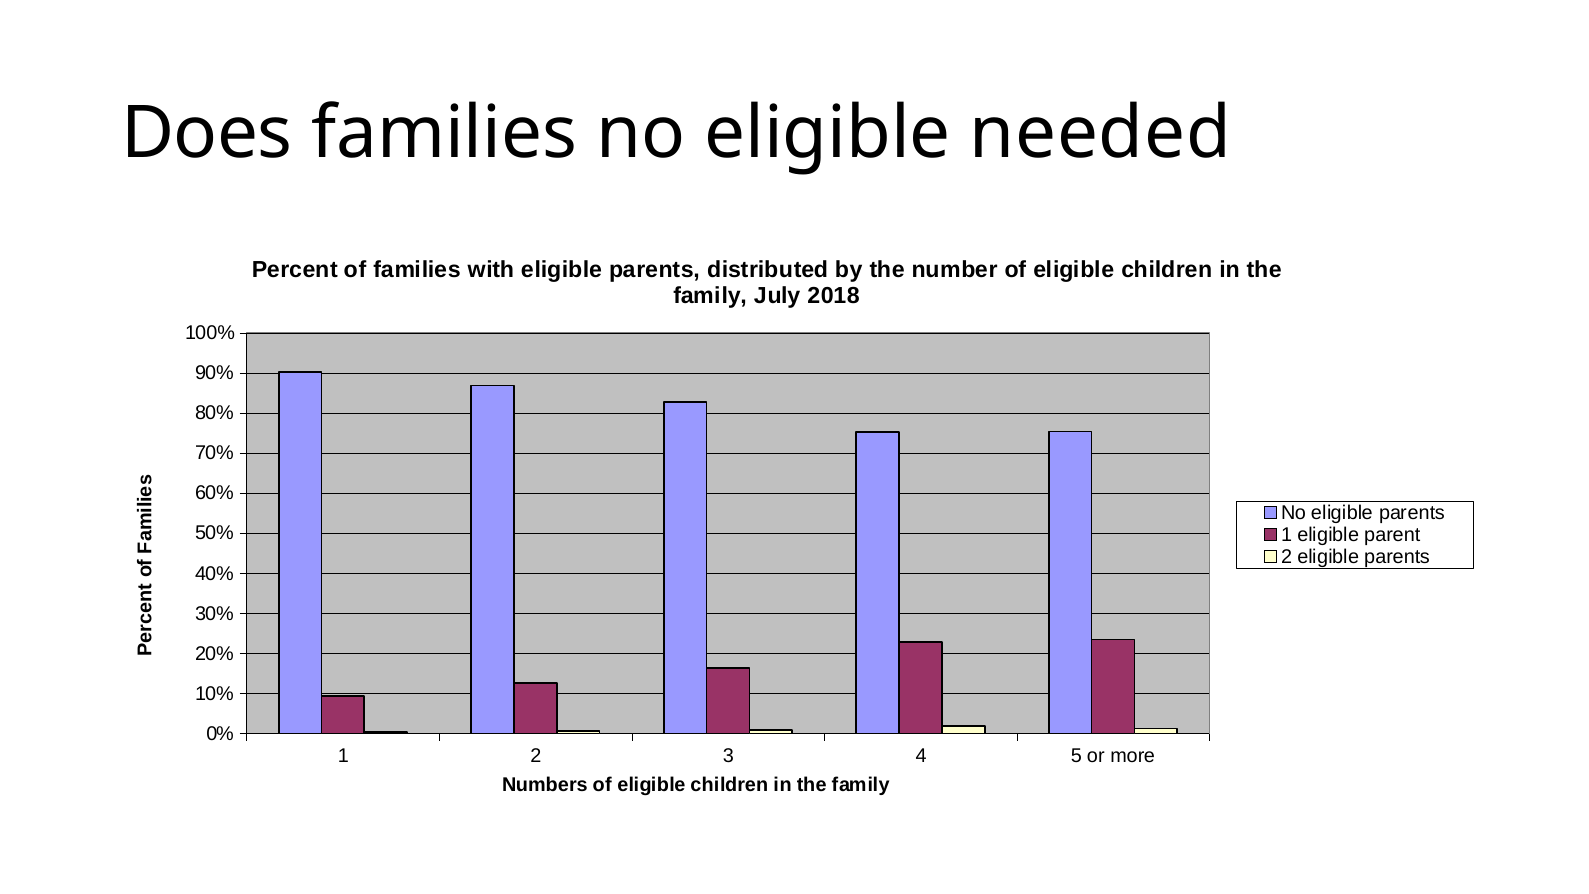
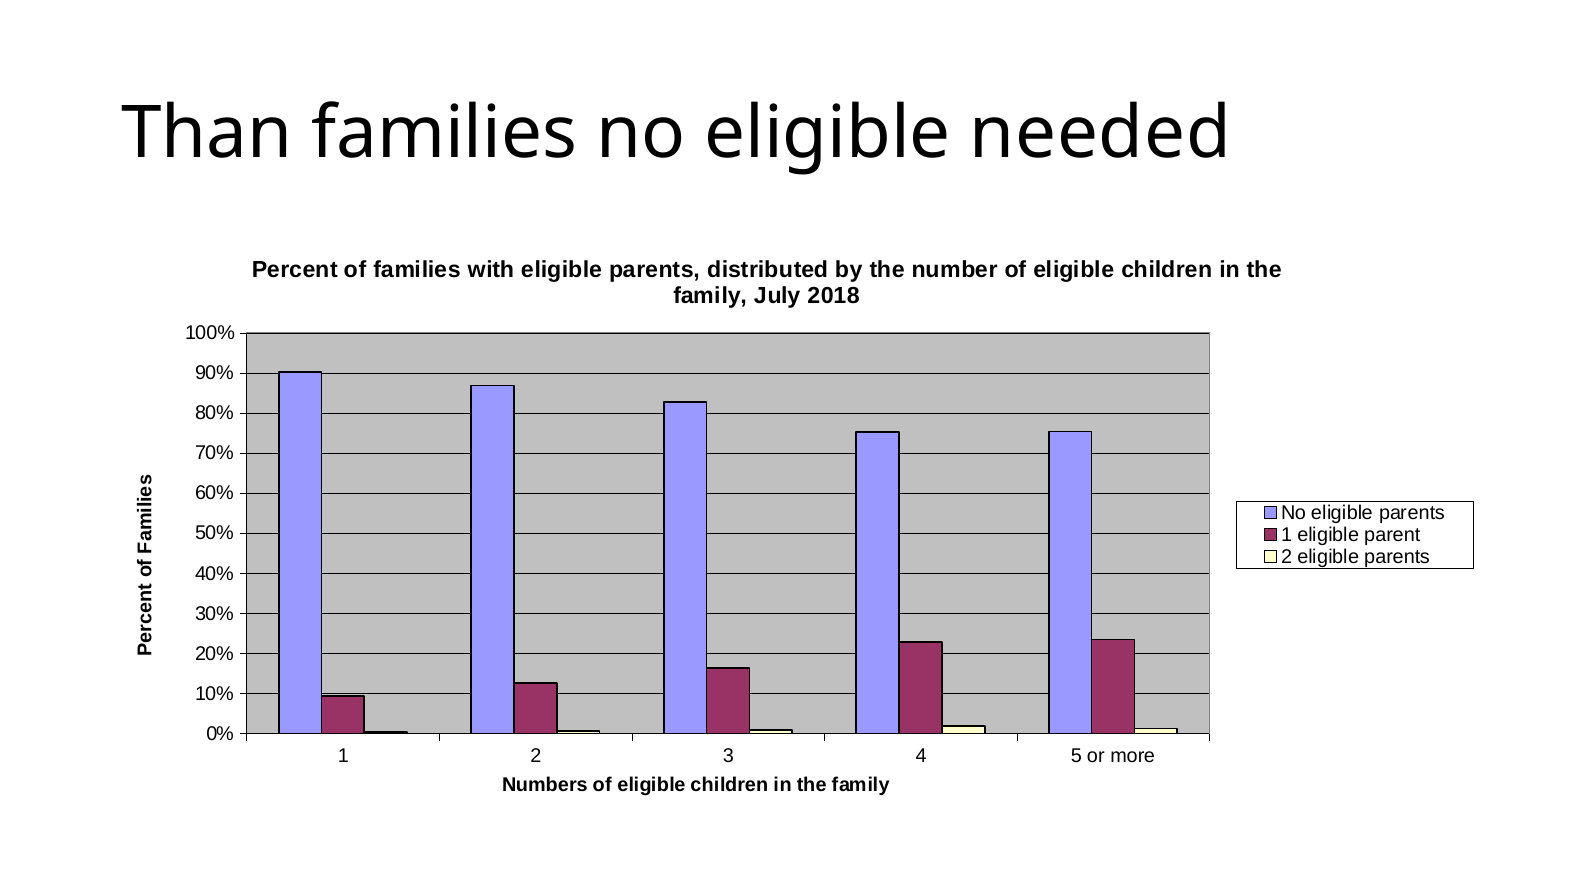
Does: Does -> Than
